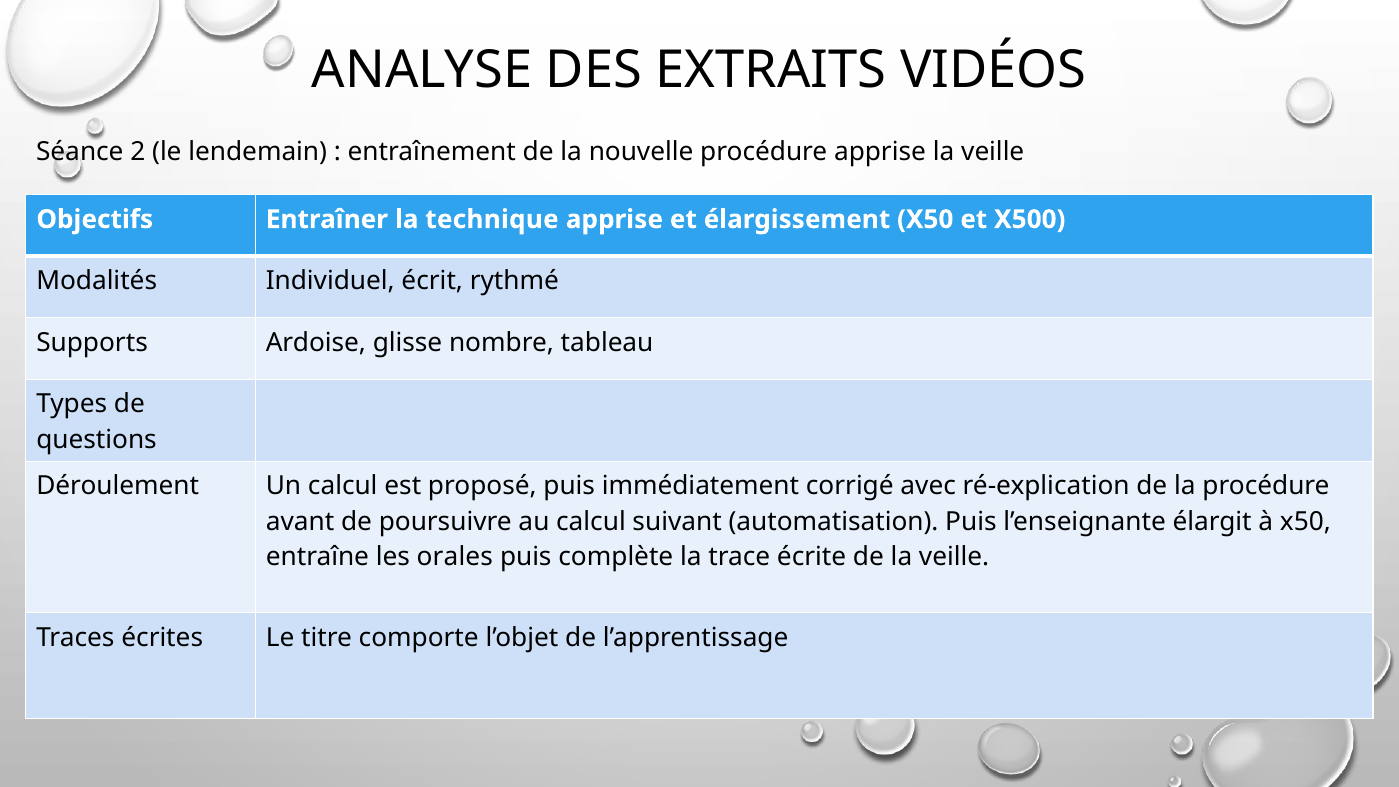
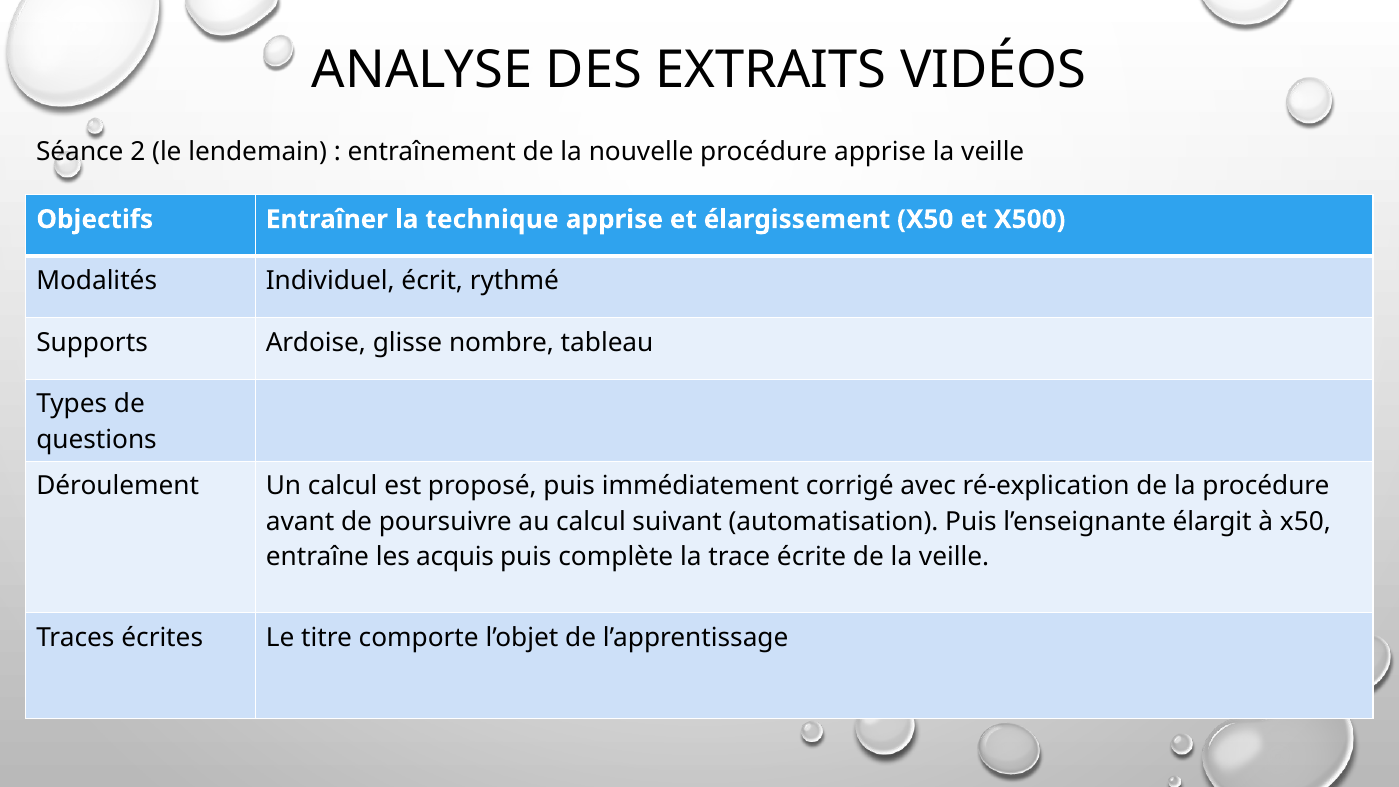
orales: orales -> acquis
